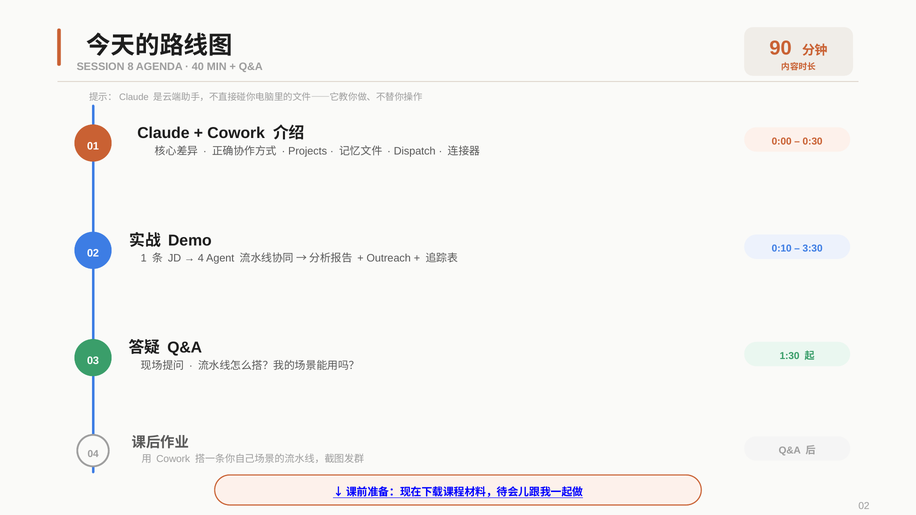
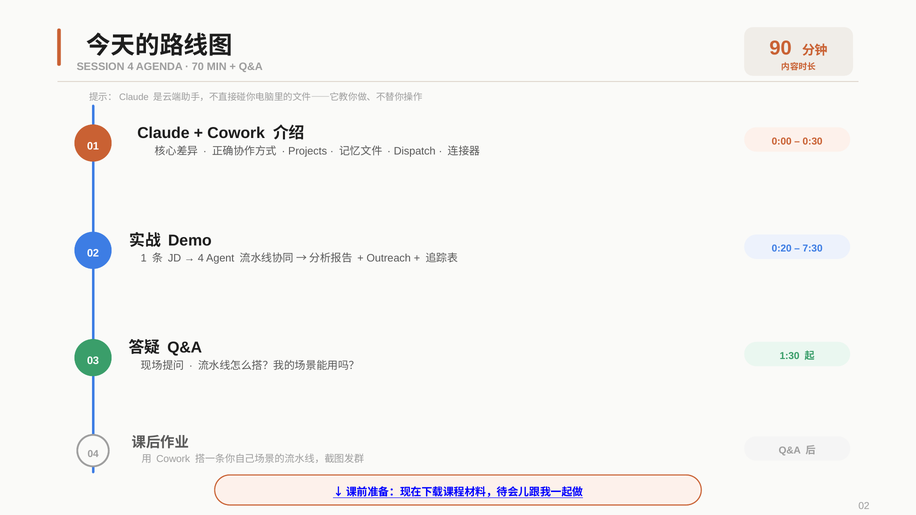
SESSION 8: 8 -> 4
40: 40 -> 70
0:10: 0:10 -> 0:20
3:30: 3:30 -> 7:30
